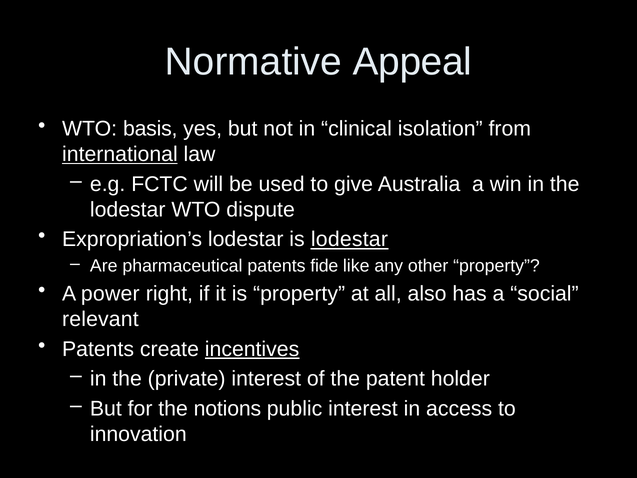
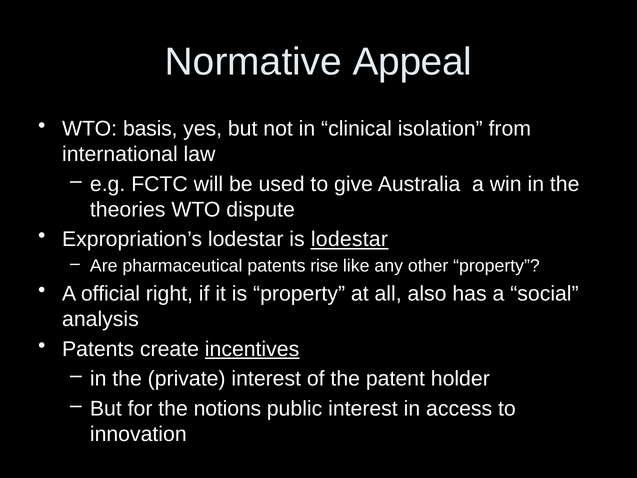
international underline: present -> none
lodestar at (128, 210): lodestar -> theories
fide: fide -> rise
power: power -> official
relevant: relevant -> analysis
